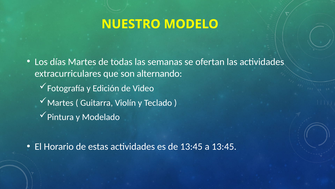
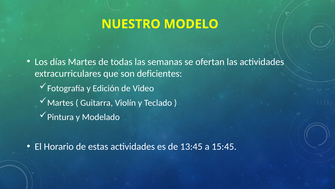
alternando: alternando -> deficientes
a 13:45: 13:45 -> 15:45
